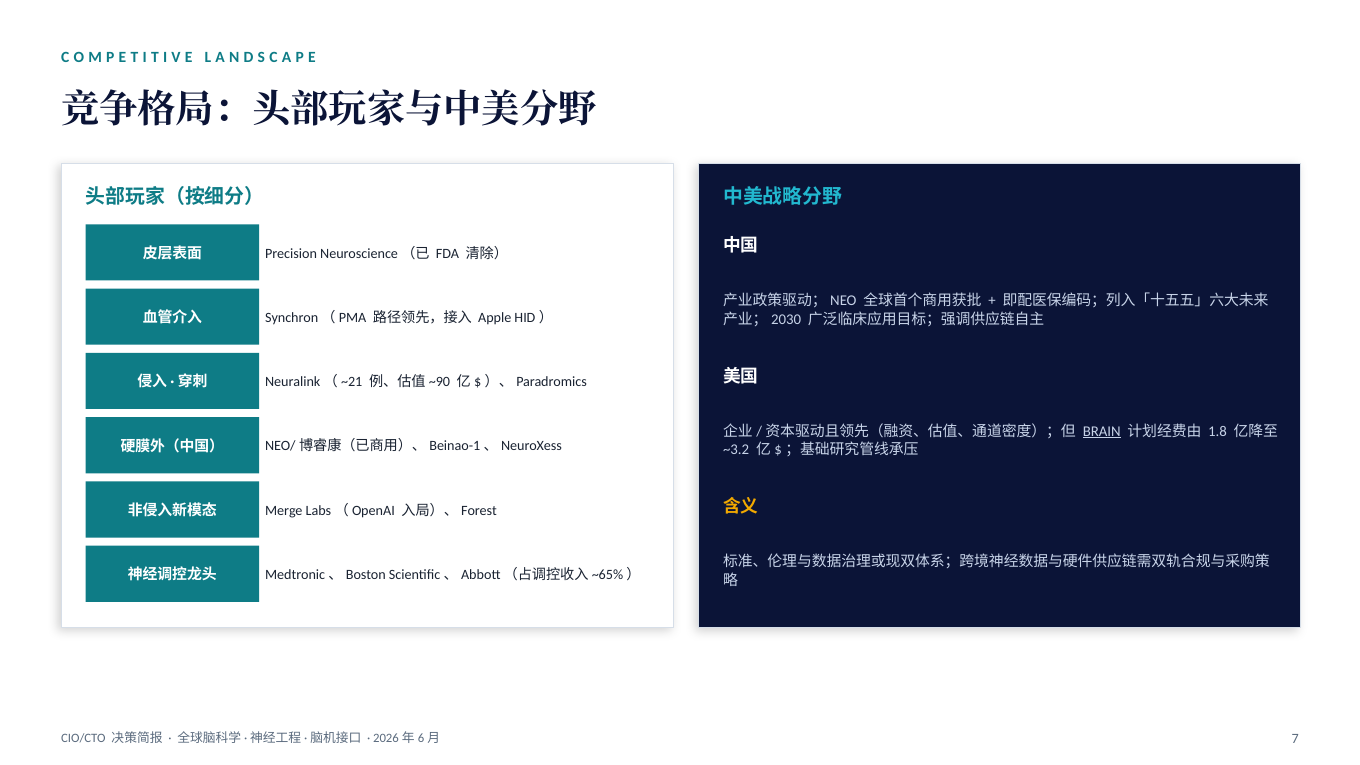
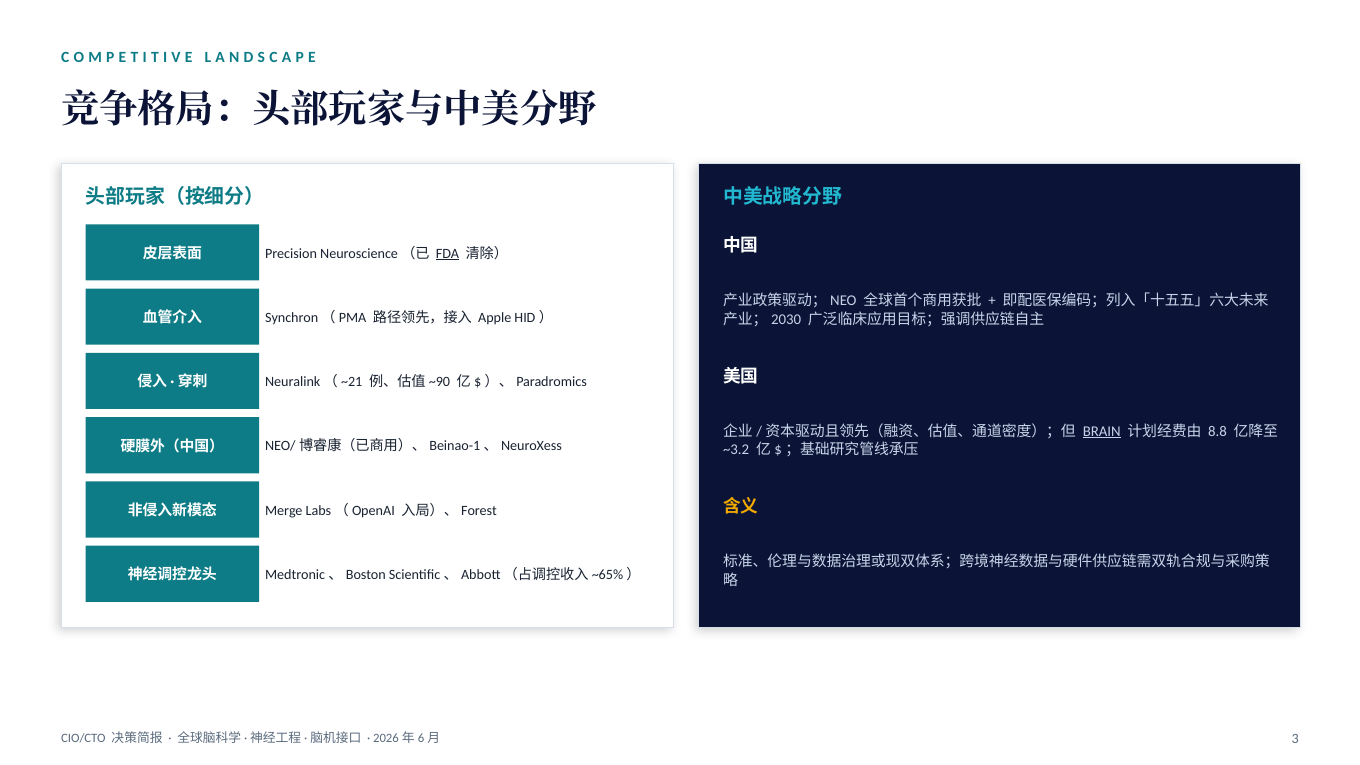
FDA underline: none -> present
1.8: 1.8 -> 8.8
7: 7 -> 3
